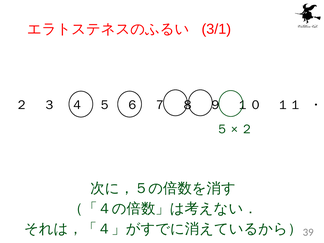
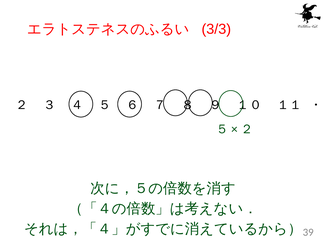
3/1: 3/1 -> 3/3
